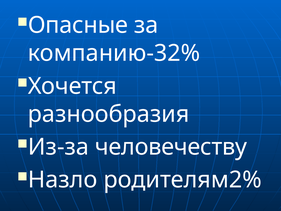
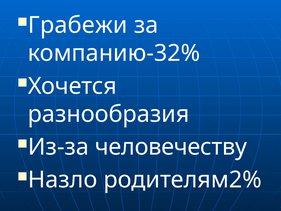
Опасные: Опасные -> Грабежи
